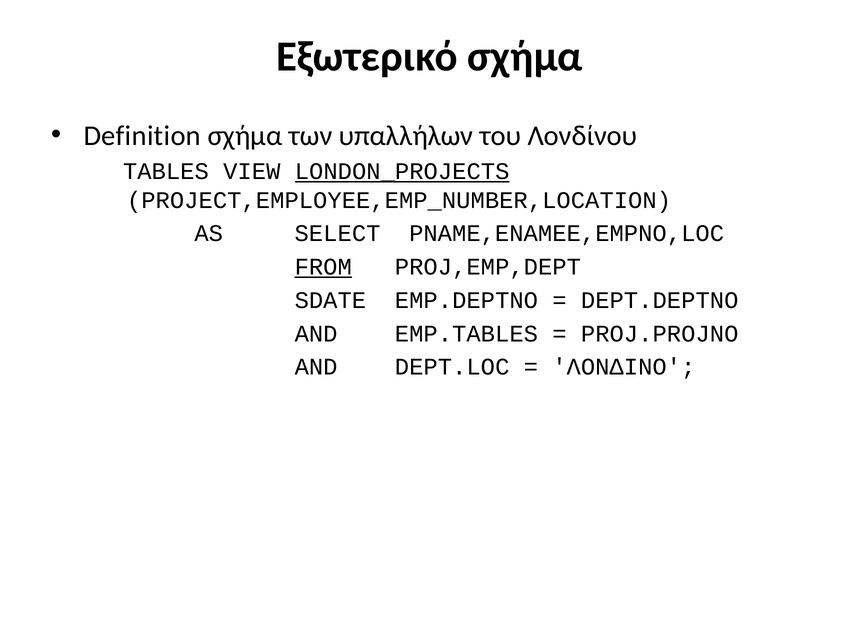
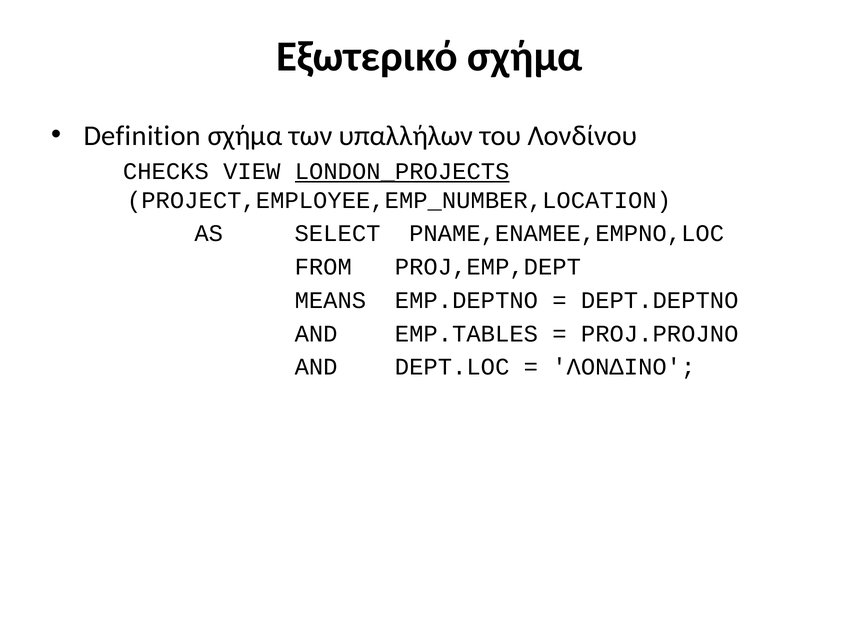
TABLES: TABLES -> CHECKS
FROM underline: present -> none
SDATE: SDATE -> MEANS
